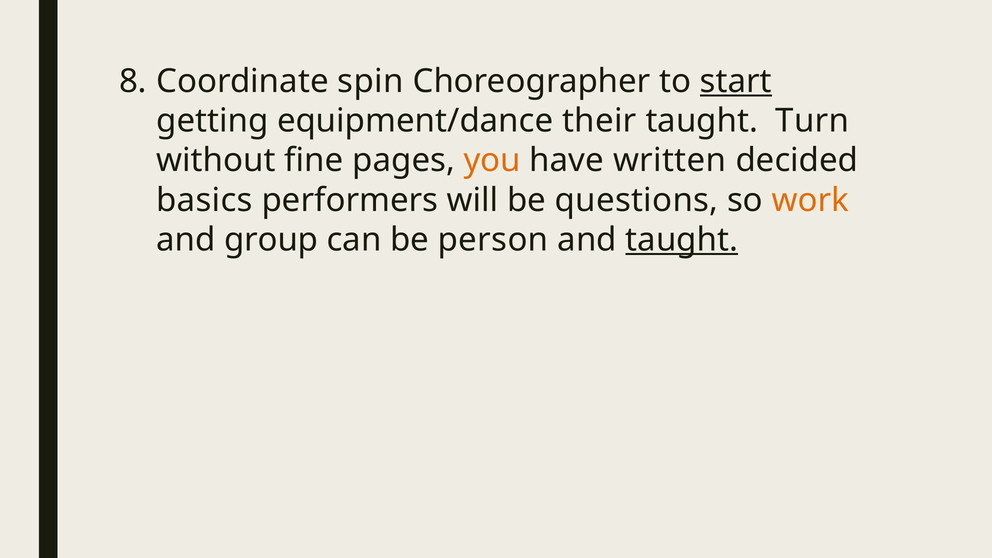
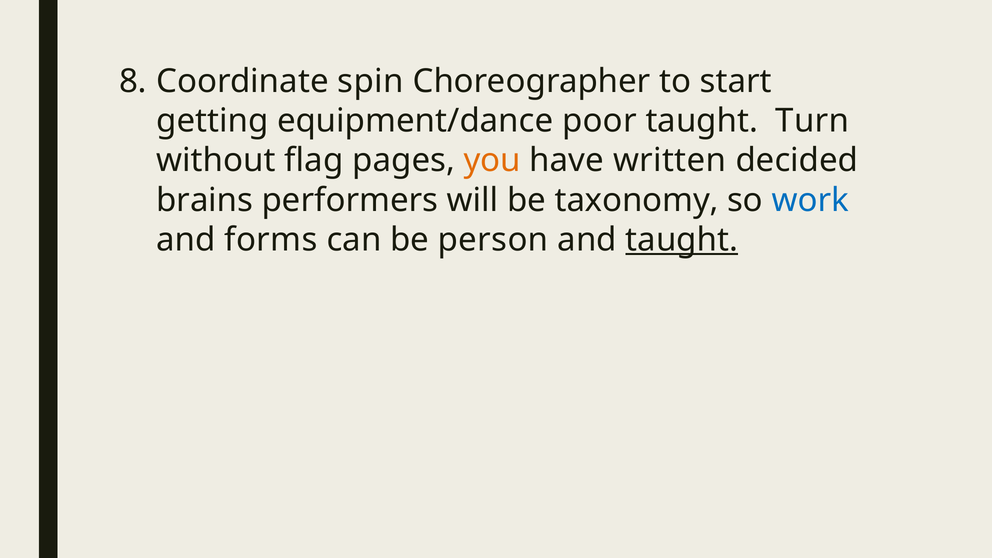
start underline: present -> none
their: their -> poor
fine: fine -> flag
basics: basics -> brains
questions: questions -> taxonomy
work colour: orange -> blue
group: group -> forms
